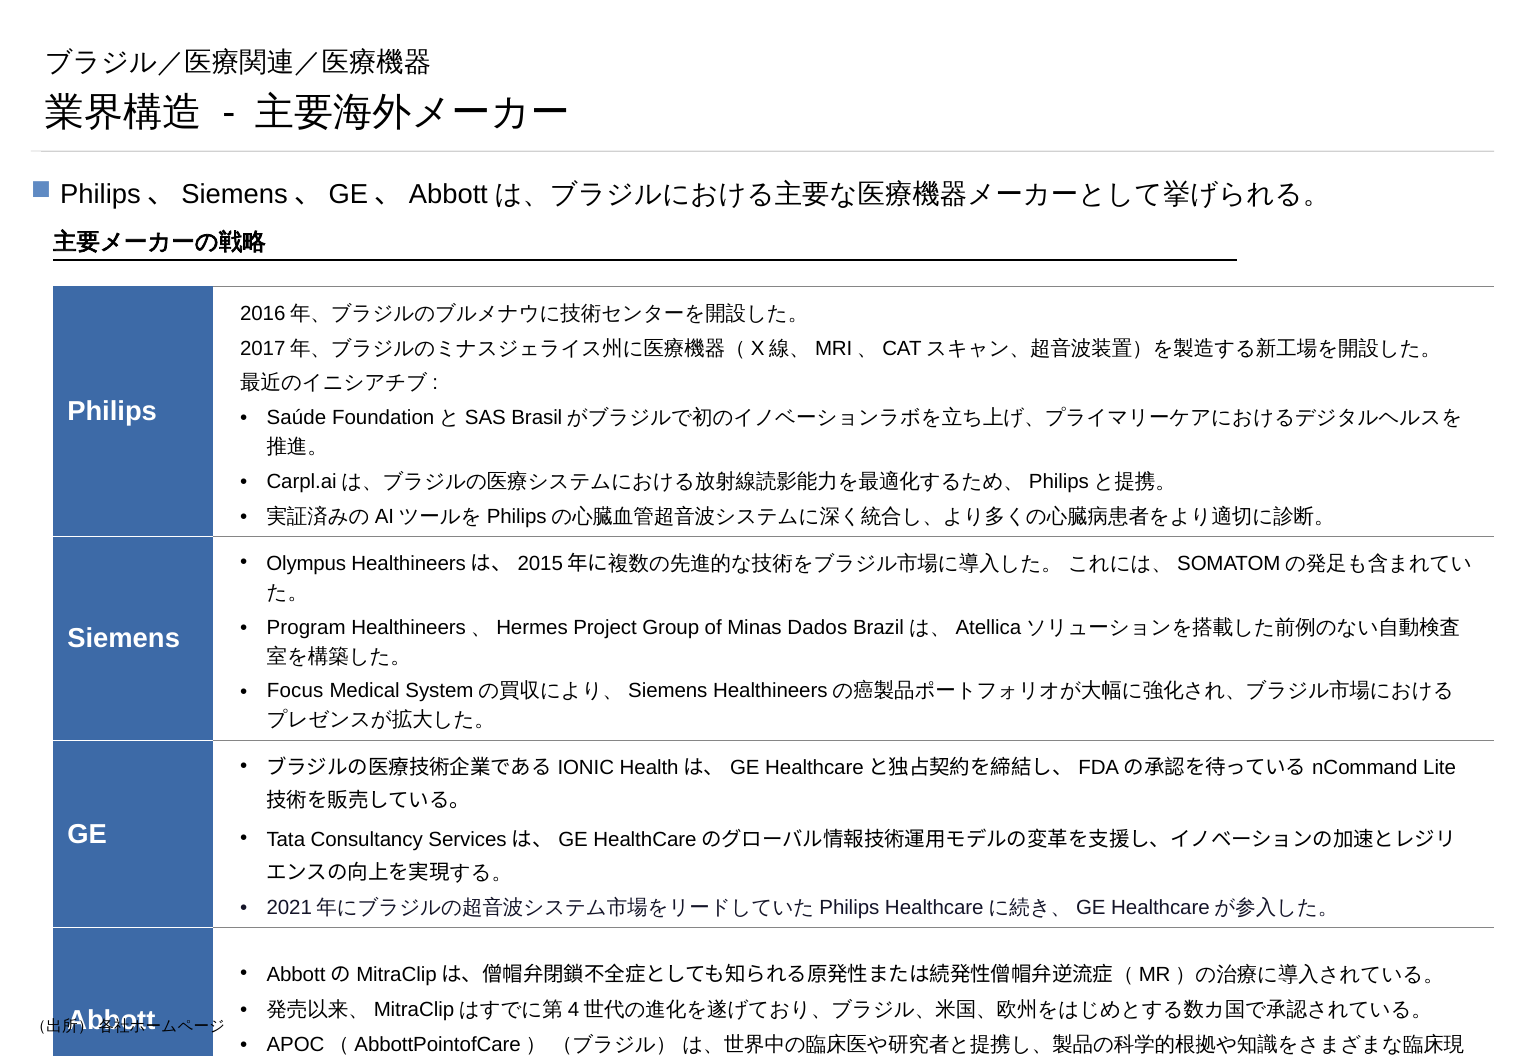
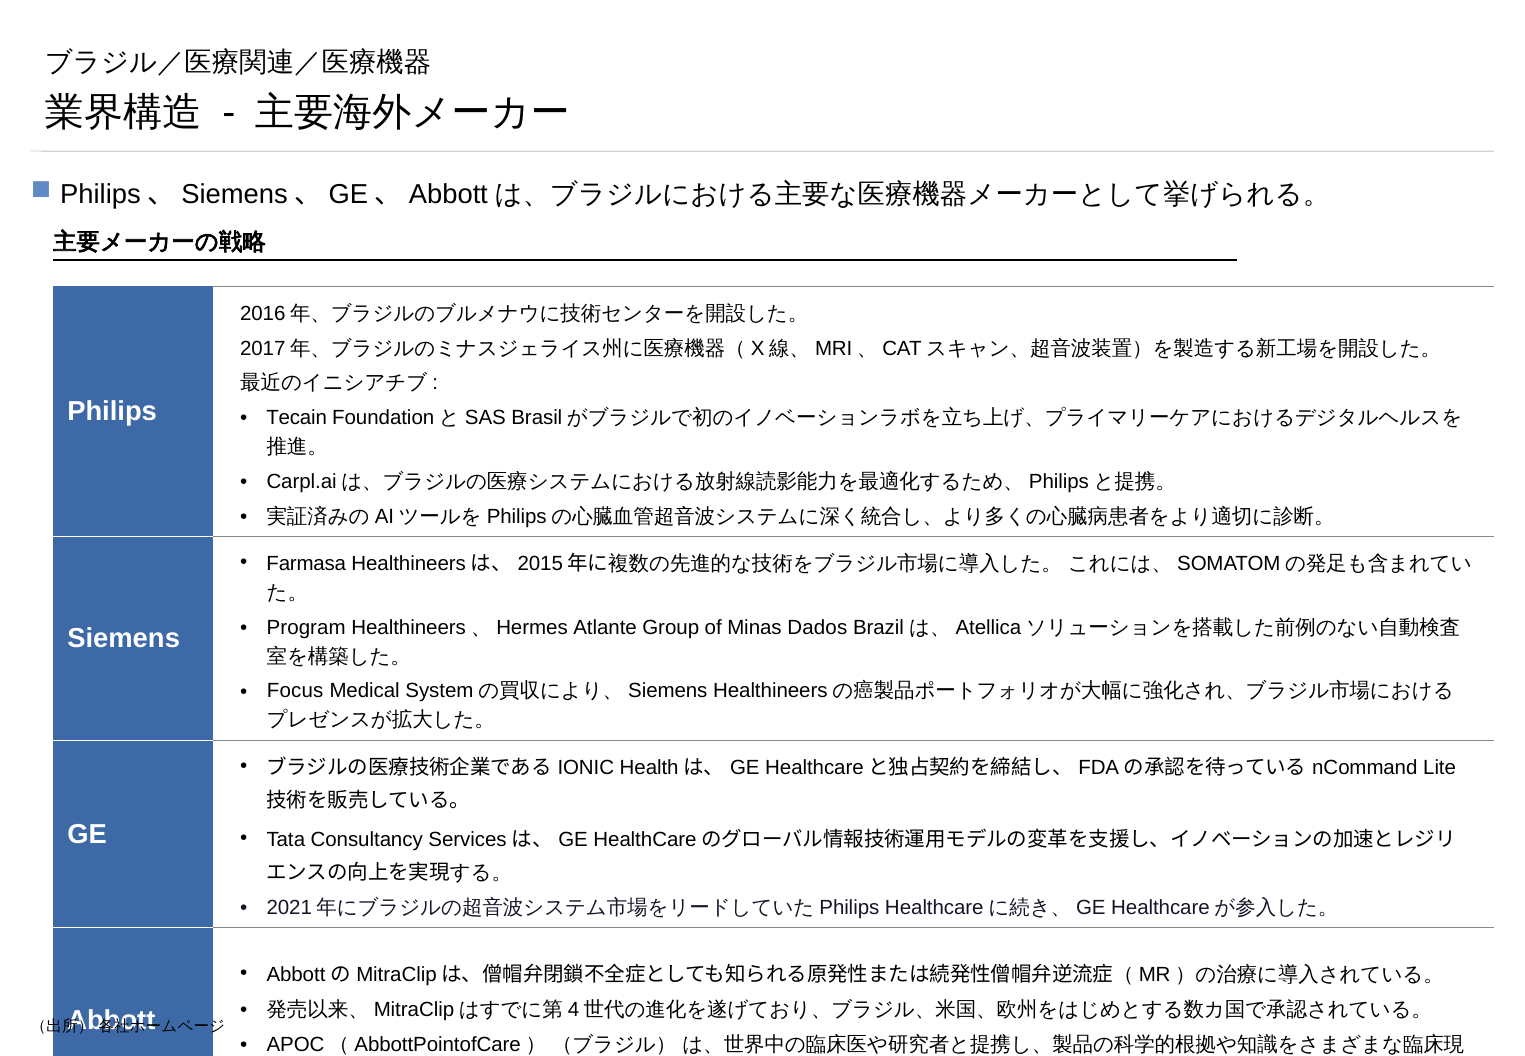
Saúde: Saúde -> Tecain
Olympus: Olympus -> Farmasa
Project: Project -> Atlante
